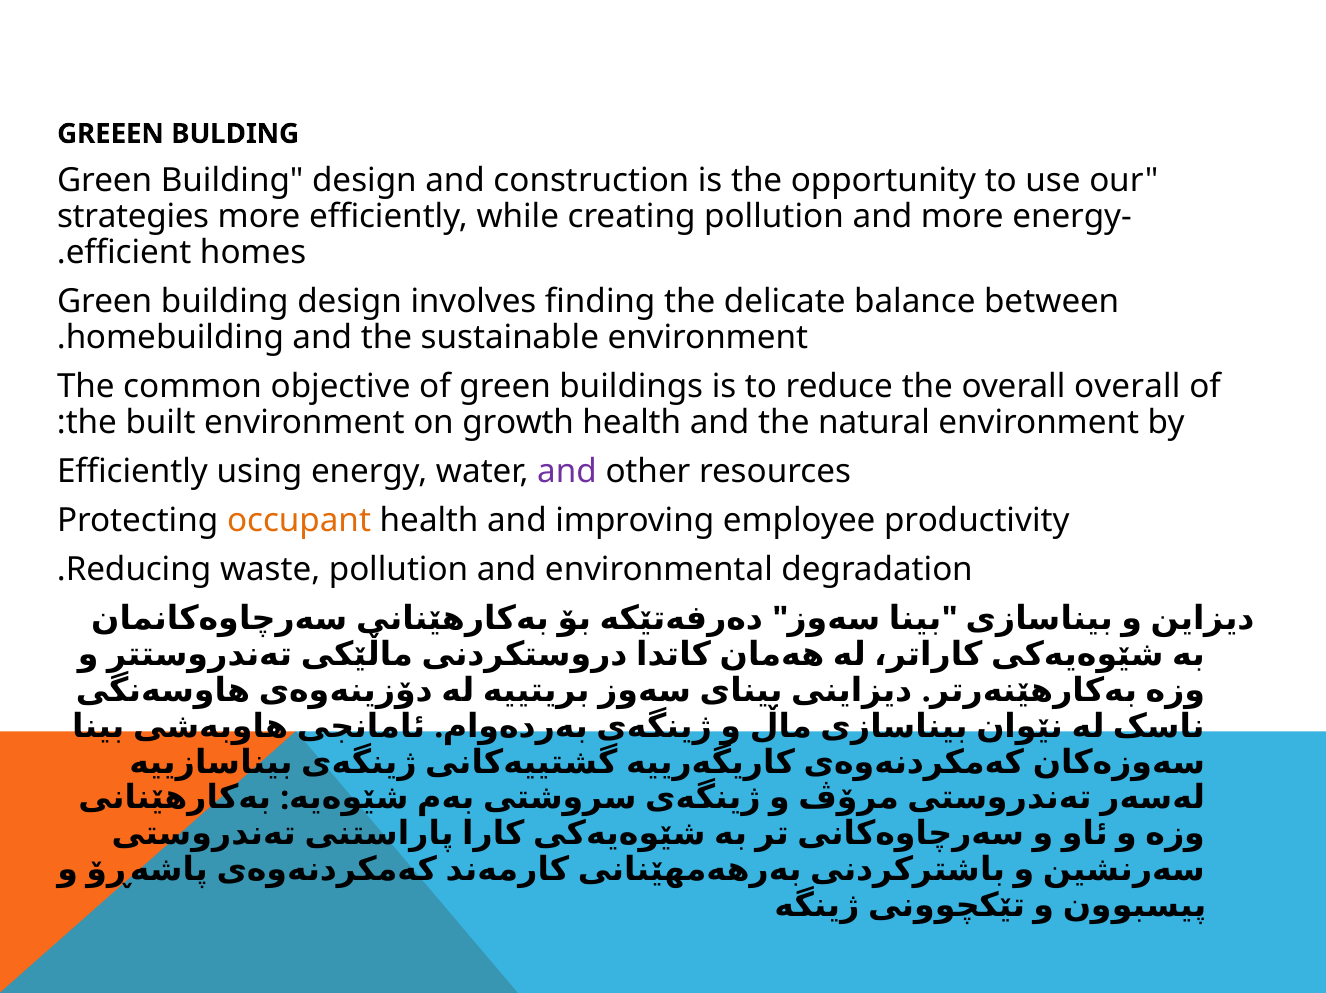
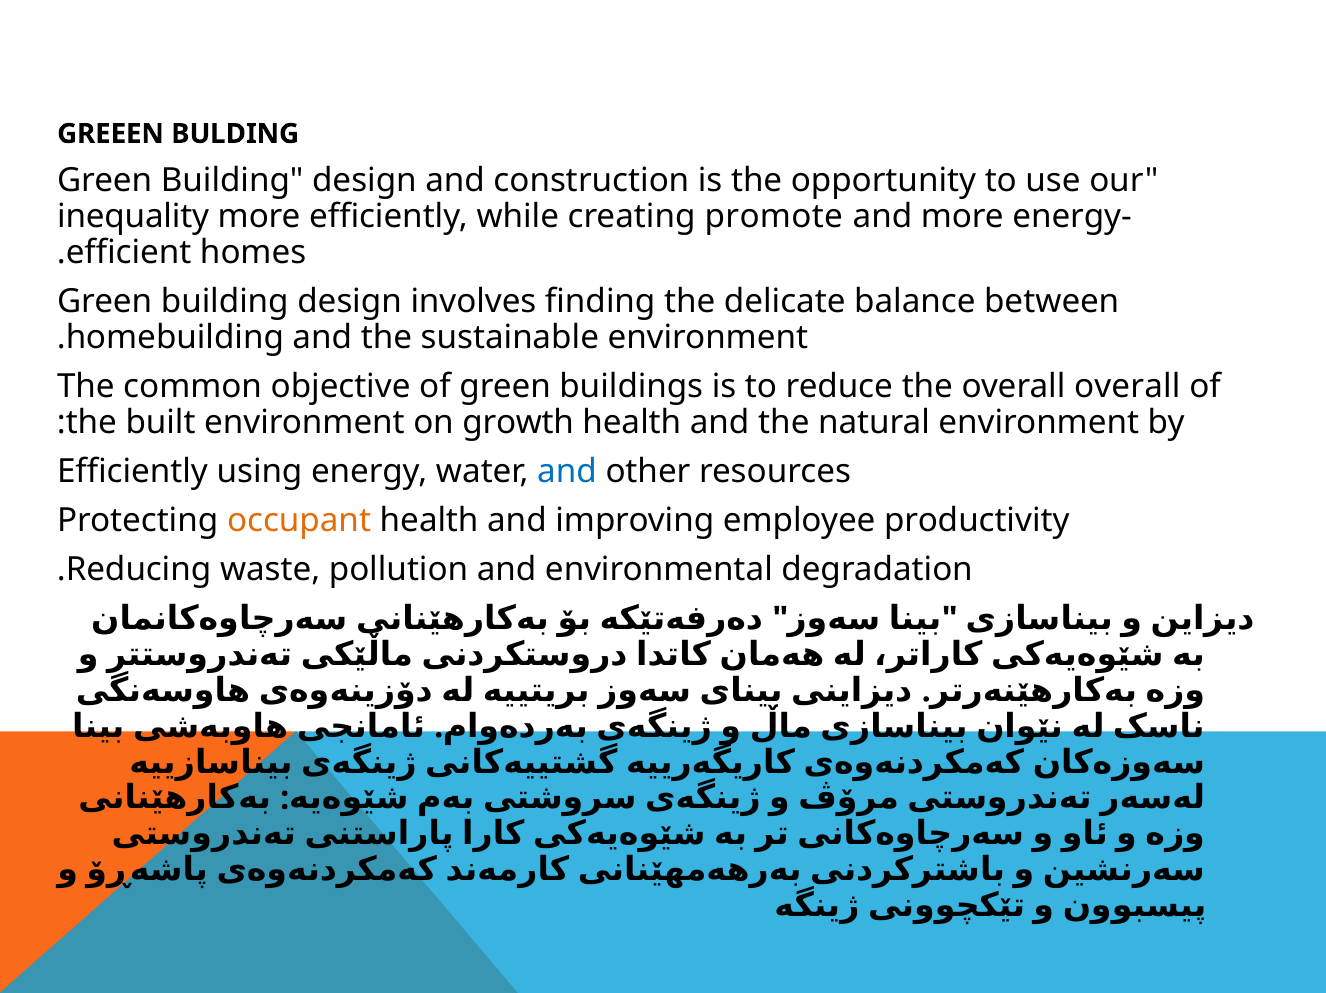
strategies: strategies -> inequality
creating pollution: pollution -> promote
and at (567, 472) colour: purple -> blue
